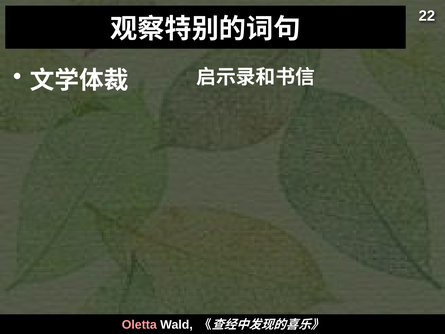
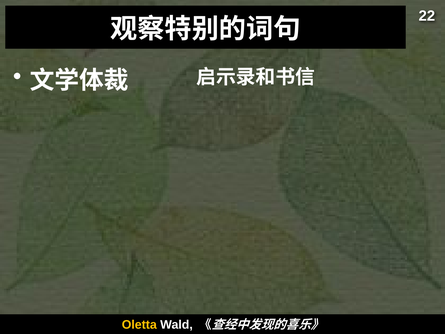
Oletta colour: pink -> yellow
